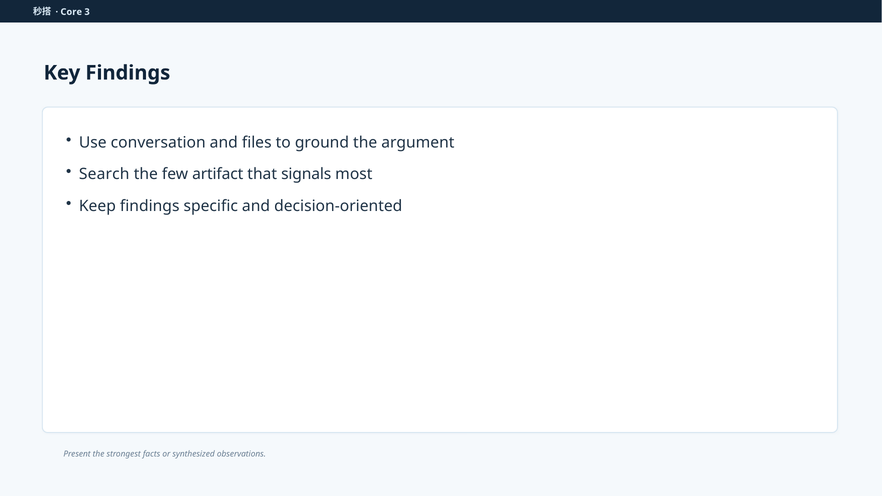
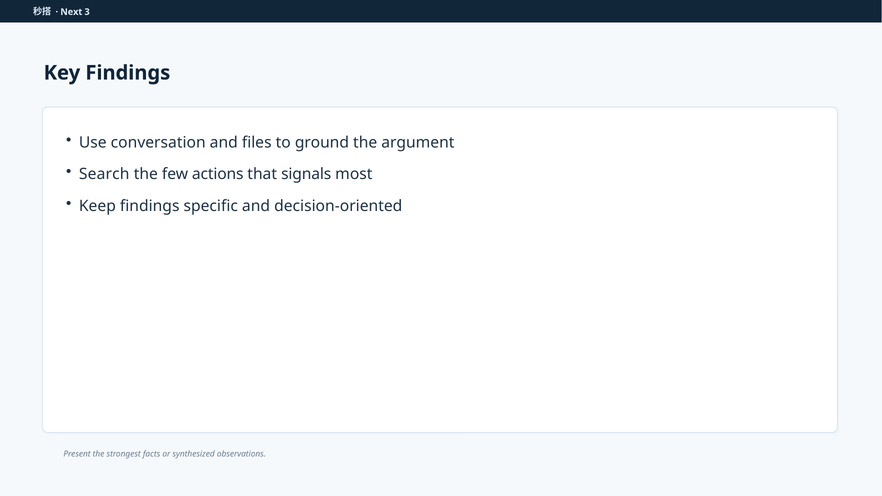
Core: Core -> Next
artifact: artifact -> actions
